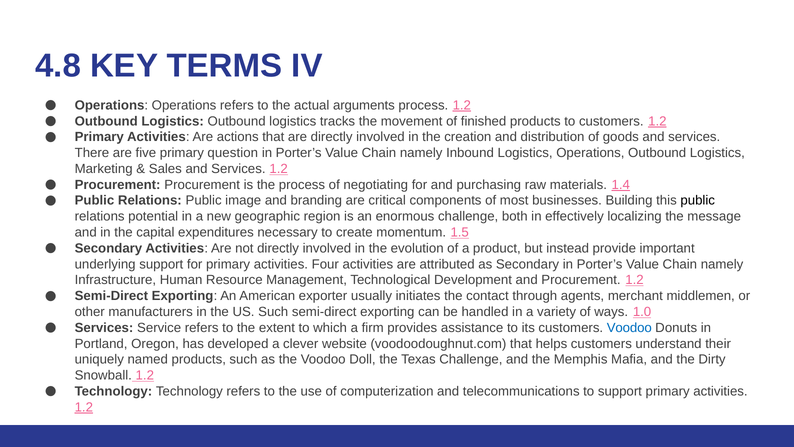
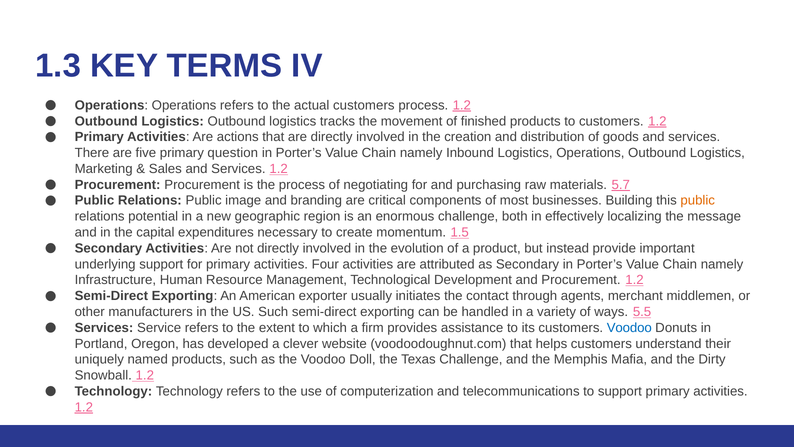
4.8: 4.8 -> 1.3
actual arguments: arguments -> customers
1.4: 1.4 -> 5.7
public at (698, 200) colour: black -> orange
1.0: 1.0 -> 5.5
